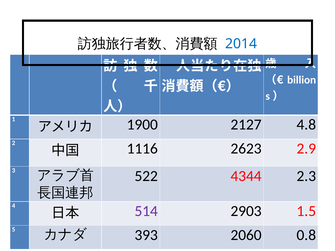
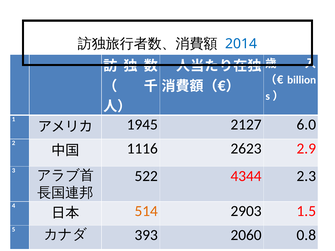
1900: 1900 -> 1945
4.8: 4.8 -> 6.0
514 colour: purple -> orange
